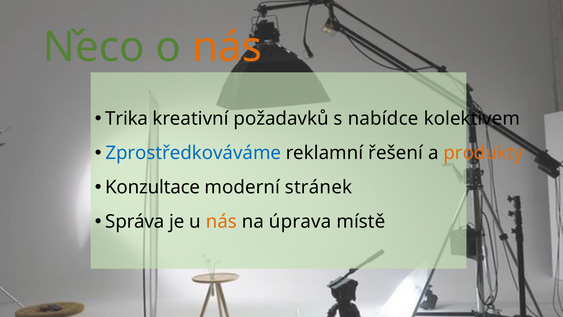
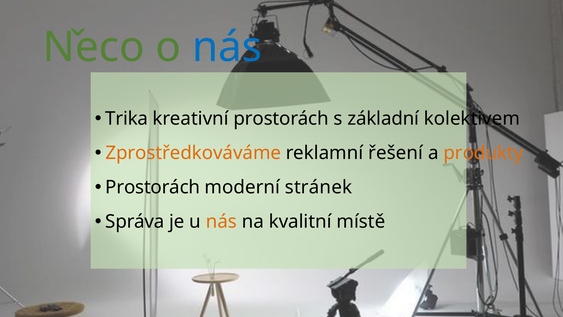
nás at (227, 47) colour: orange -> blue
kreativní požadavků: požadavků -> prostorách
nabídce: nabídce -> základní
Zprostředkováváme colour: blue -> orange
Konzultace at (153, 187): Konzultace -> Prostorách
úprava: úprava -> kvalitní
